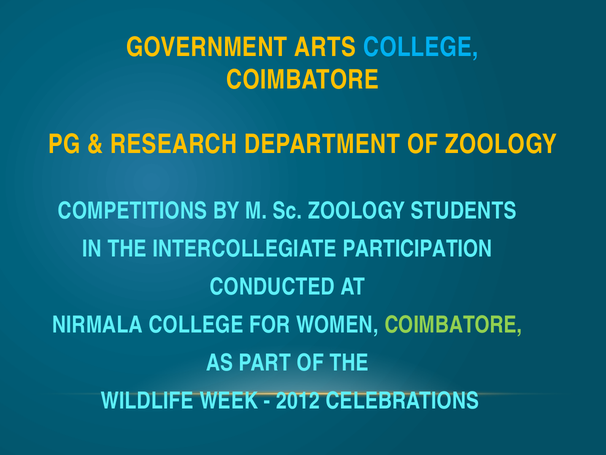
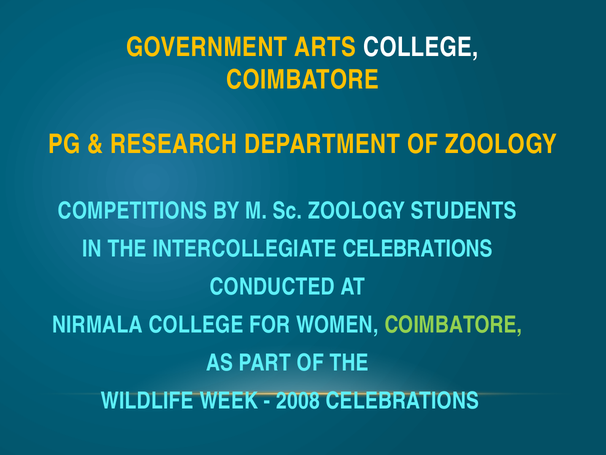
COLLEGE at (421, 47) colour: light blue -> white
INTERCOLLEGIATE PARTICIPATION: PARTICIPATION -> CELEBRATIONS
2012: 2012 -> 2008
